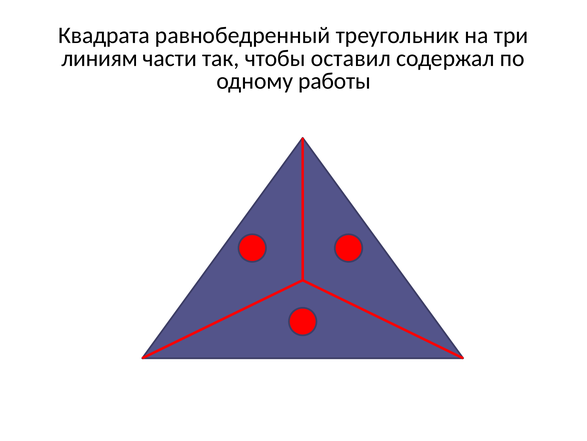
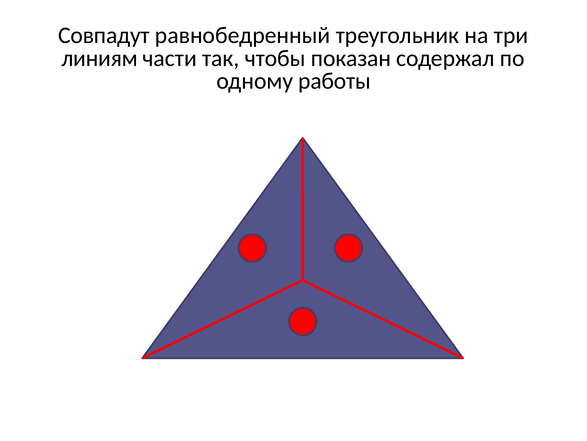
Квадрата: Квадрата -> Совпадут
оставил: оставил -> показан
